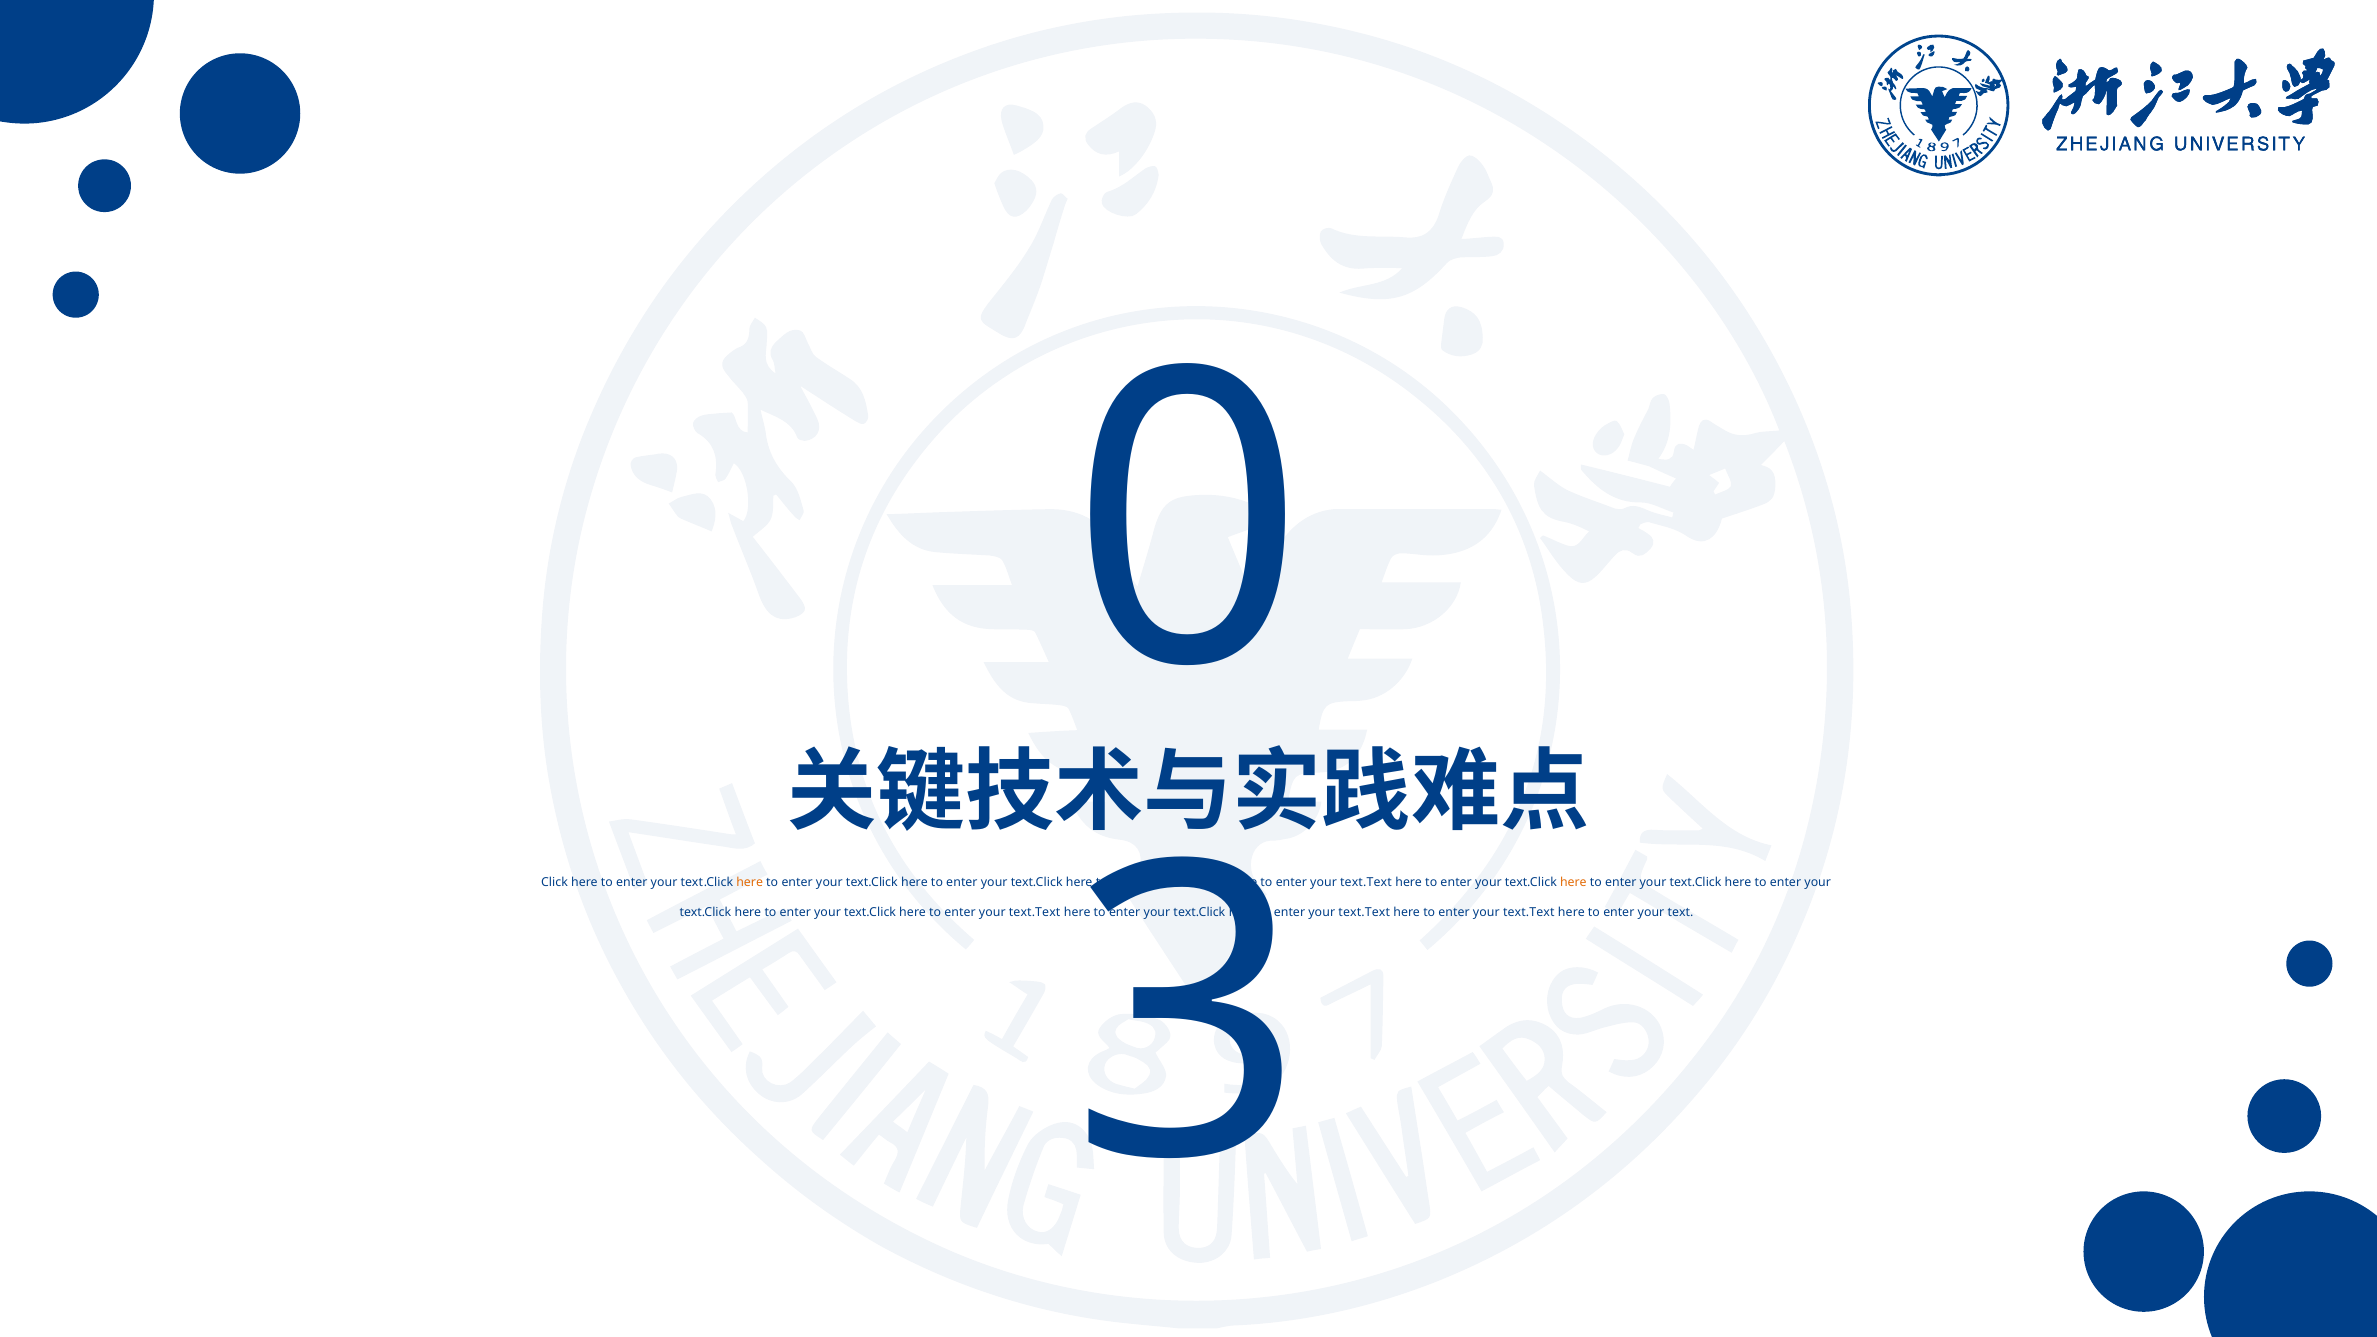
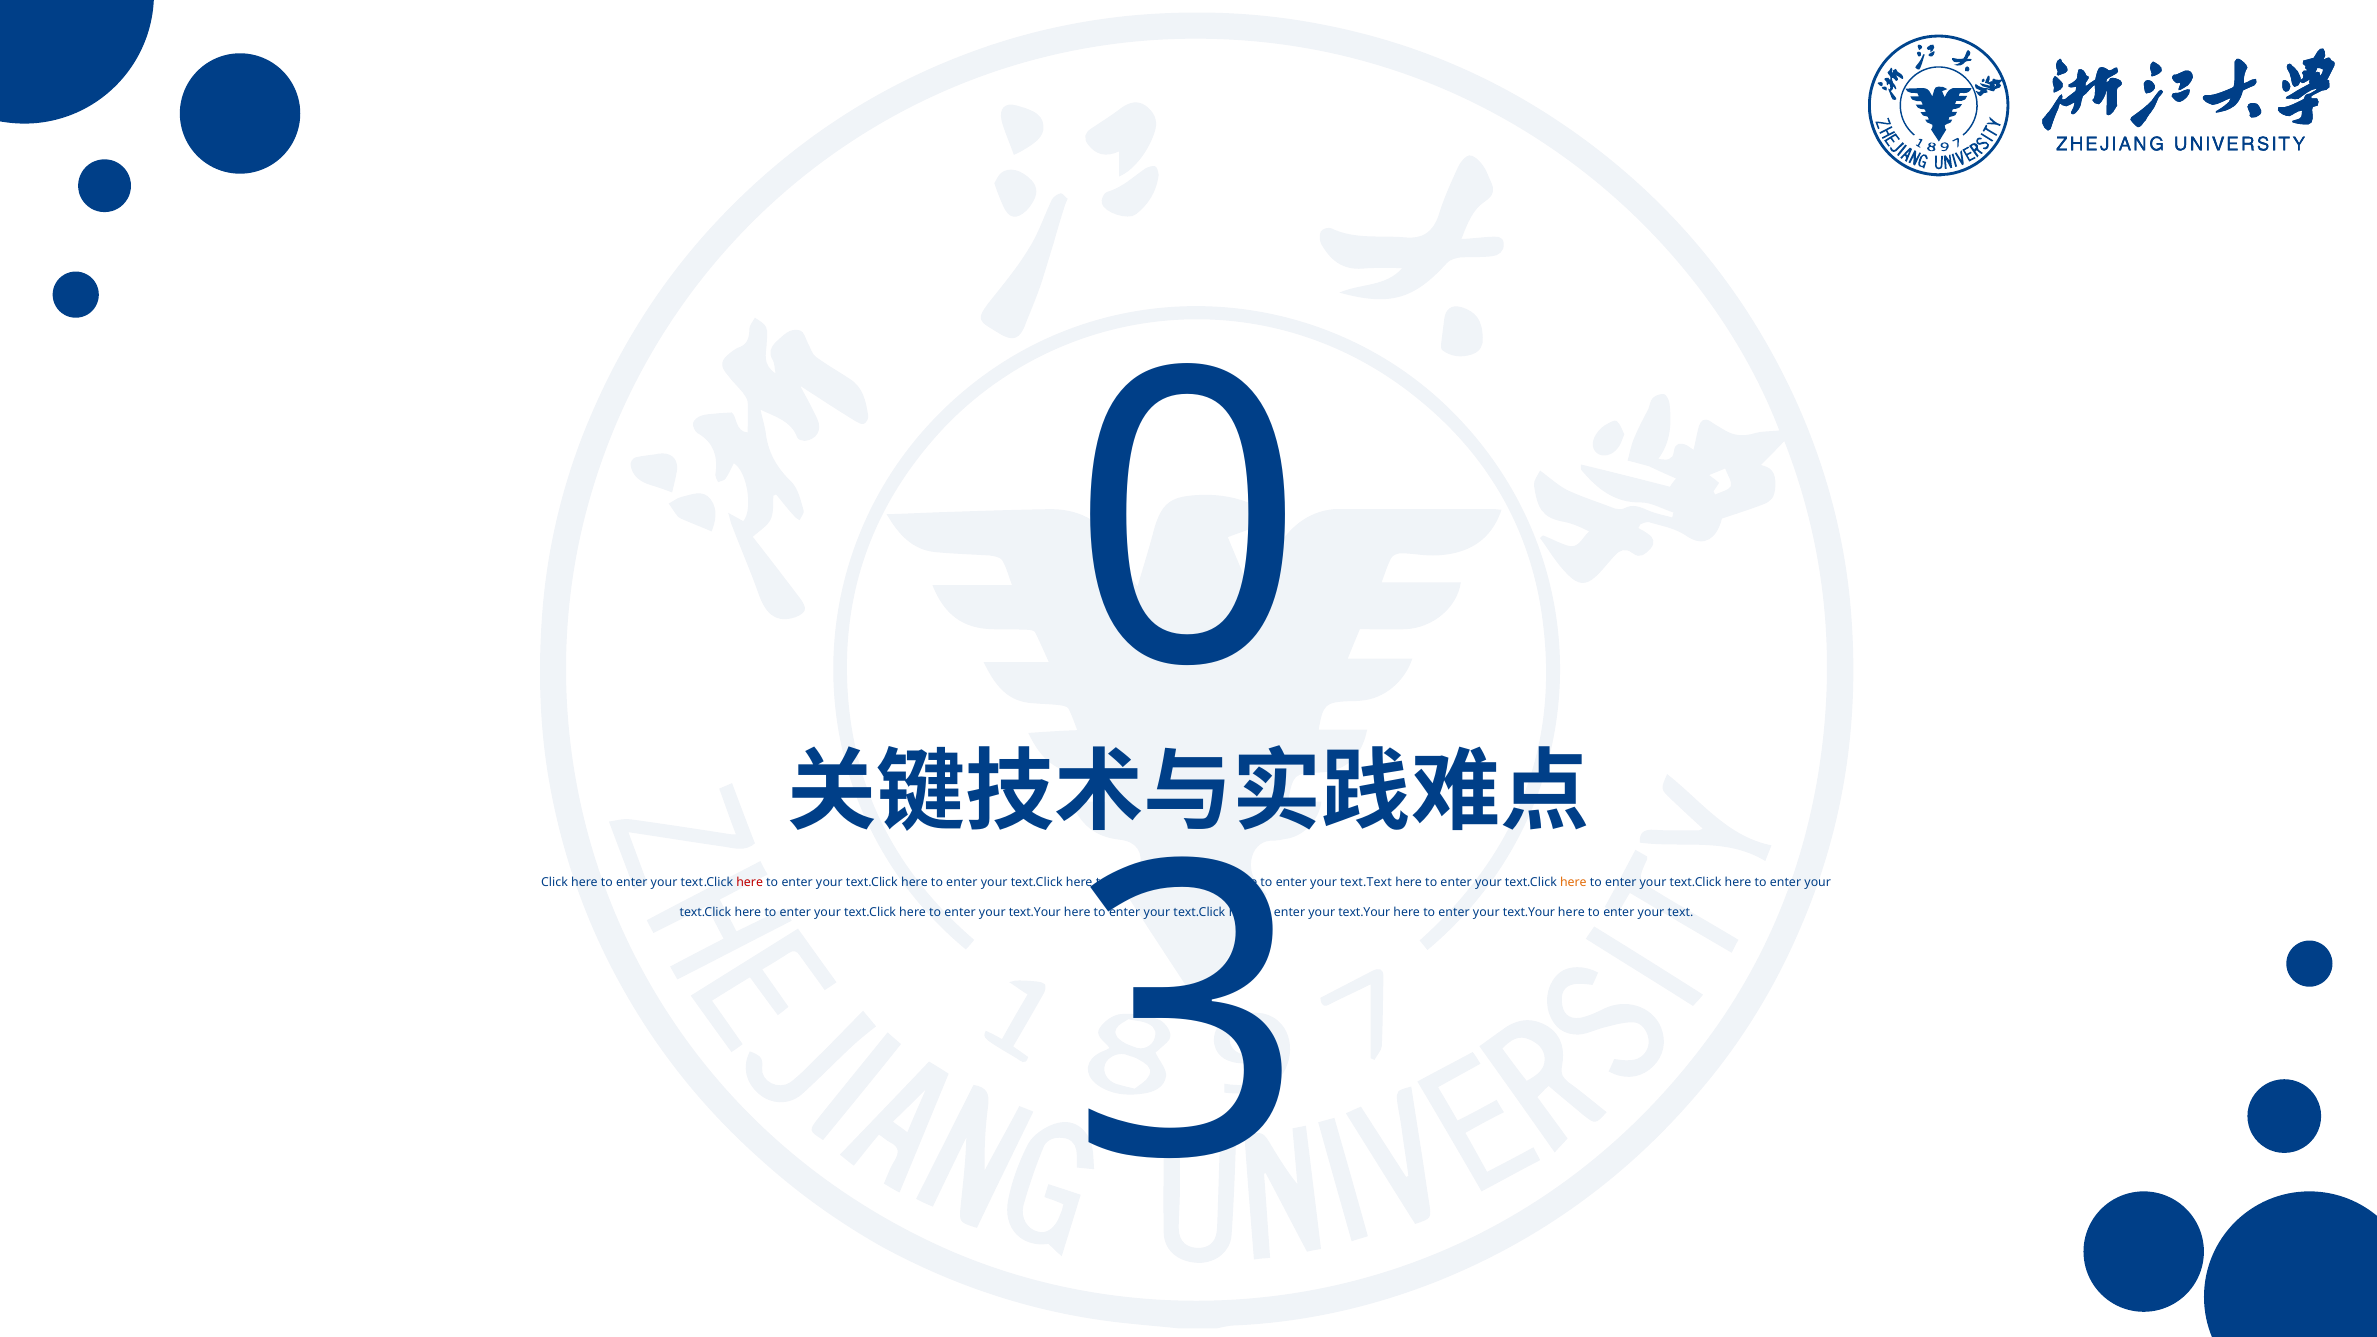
here at (750, 883) colour: orange -> red
text.Text at (1035, 912): text.Text -> text.Your
text.Text at (1364, 912): text.Text -> text.Your
text.Text at (1529, 912): text.Text -> text.Your
